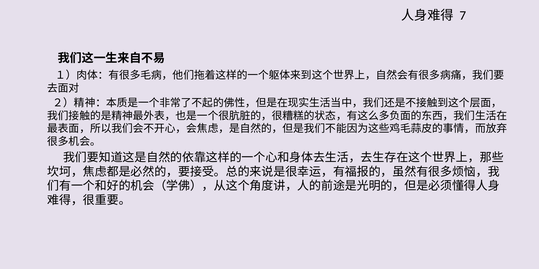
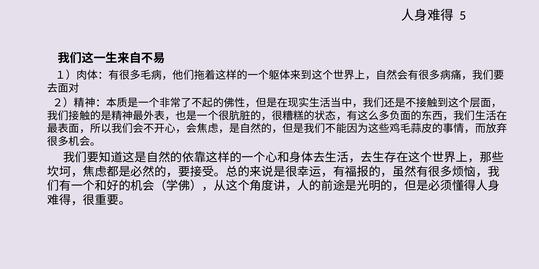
7: 7 -> 5
